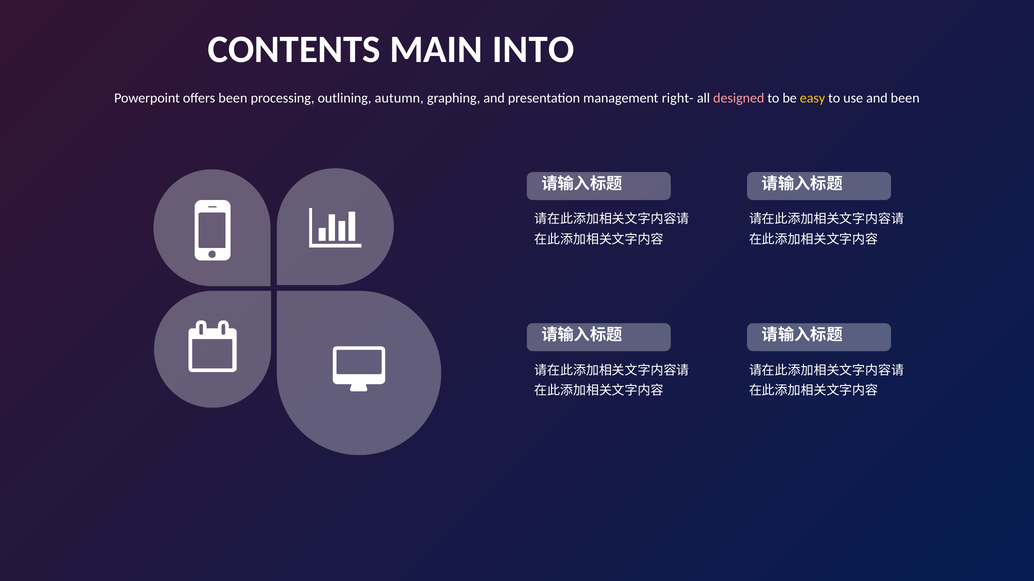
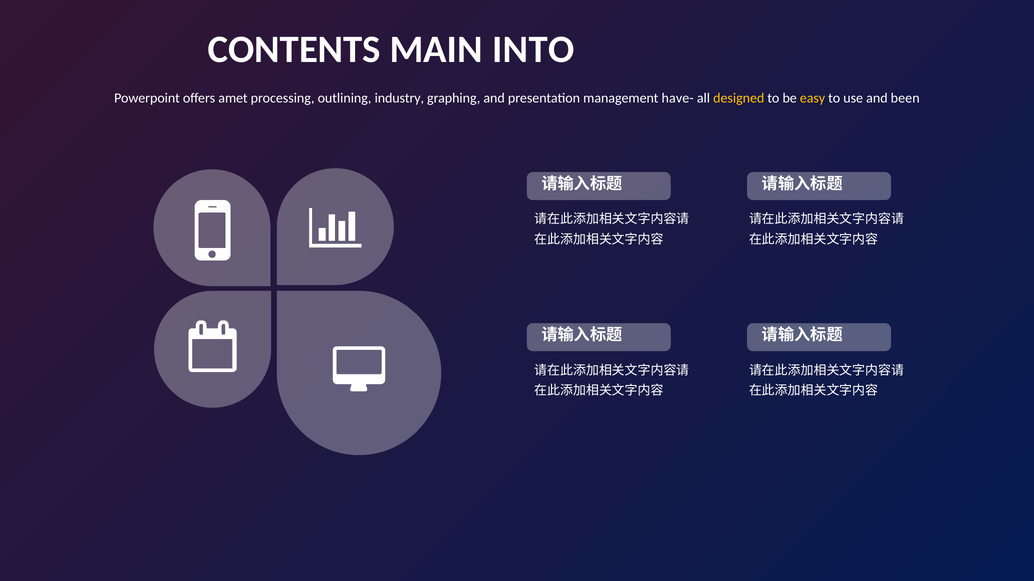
offers been: been -> amet
autumn: autumn -> industry
right-: right- -> have-
designed colour: pink -> yellow
